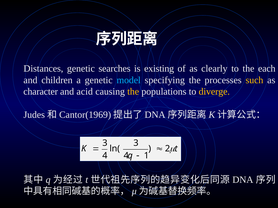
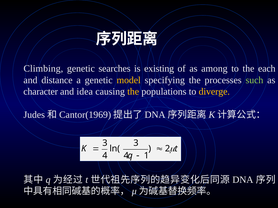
Distances: Distances -> Climbing
clearly: clearly -> among
children: children -> distance
model colour: light blue -> yellow
such colour: yellow -> light green
acid: acid -> idea
